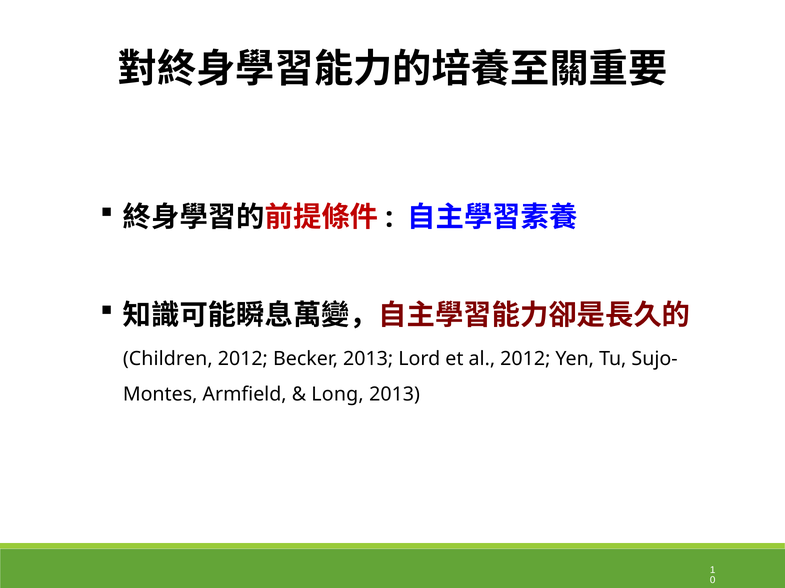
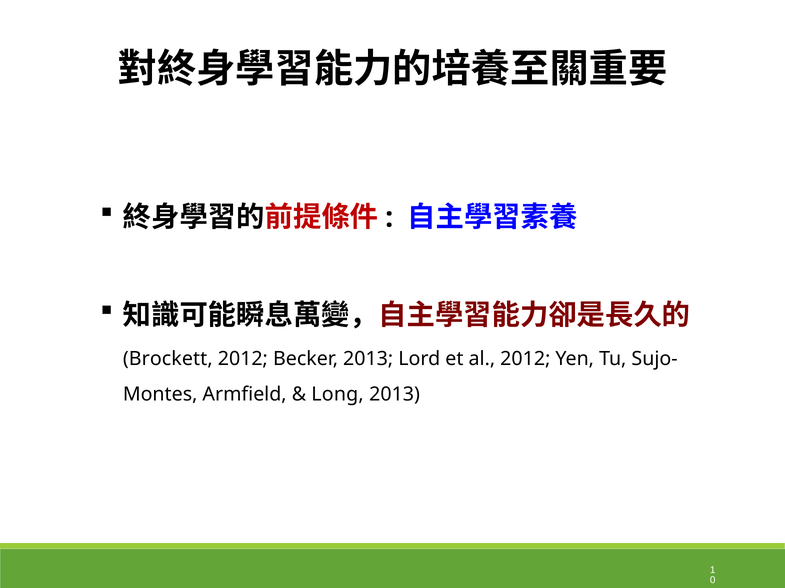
Children: Children -> Brockett
